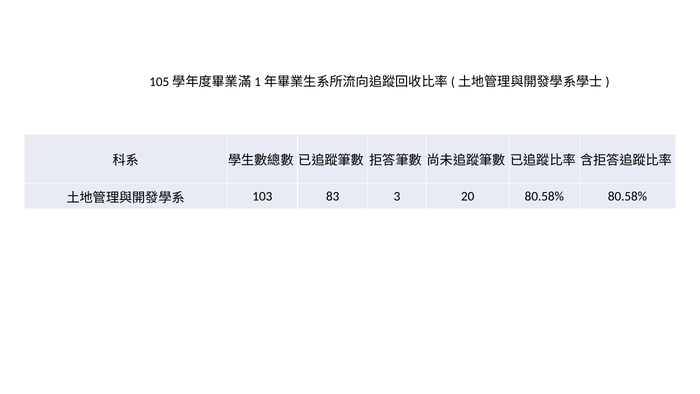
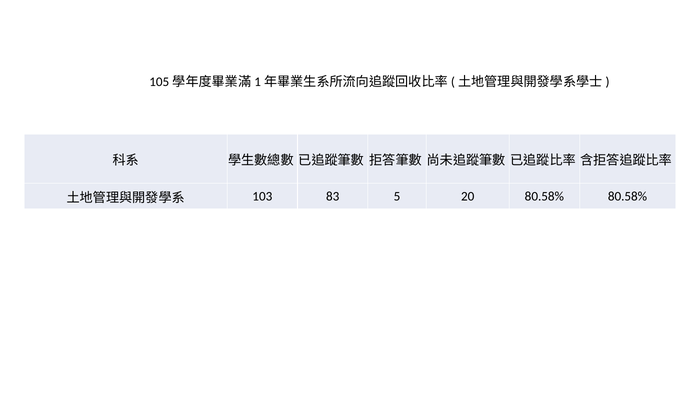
3: 3 -> 5
